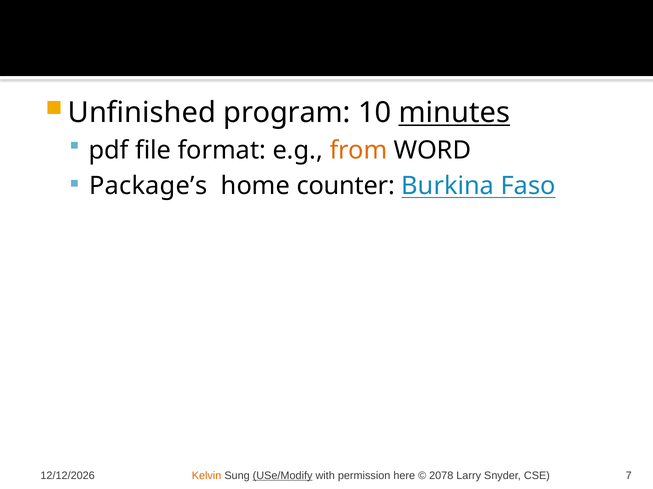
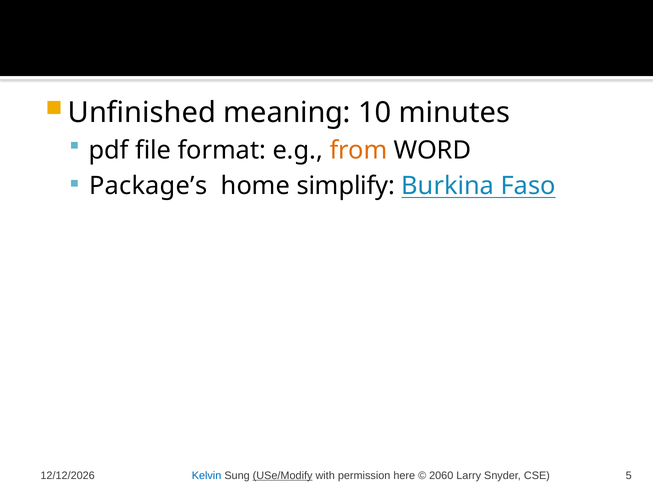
program: program -> meaning
minutes underline: present -> none
counter: counter -> simplify
Kelvin colour: orange -> blue
2078: 2078 -> 2060
7: 7 -> 5
